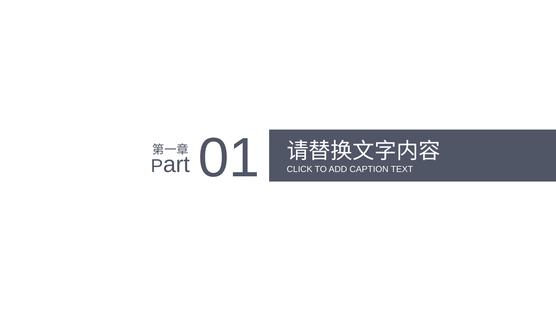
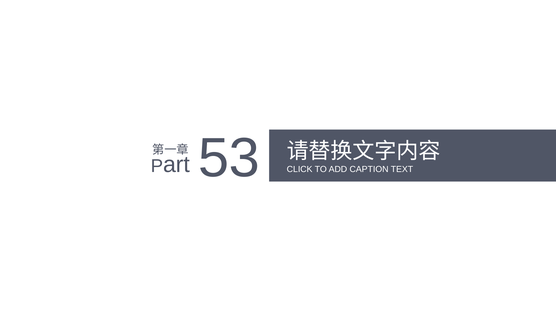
01: 01 -> 53
